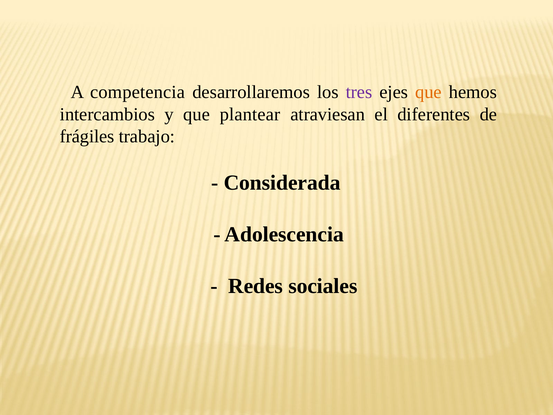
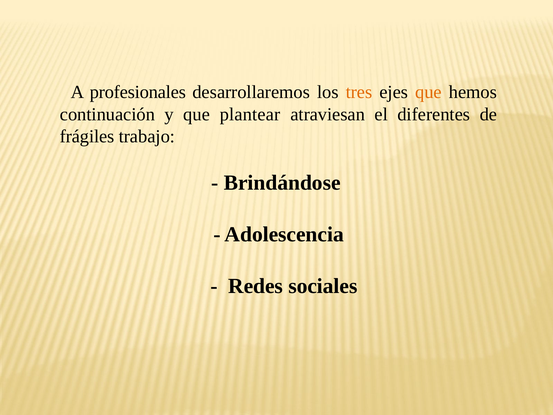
competencia: competencia -> profesionales
tres colour: purple -> orange
intercambios: intercambios -> continuación
Considerada: Considerada -> Brindándose
